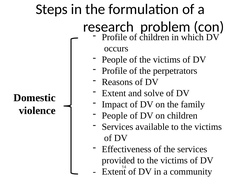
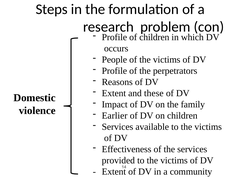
solve: solve -> these
People at (115, 116): People -> Earlier
